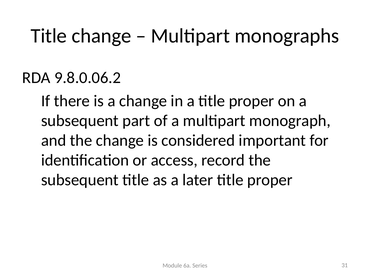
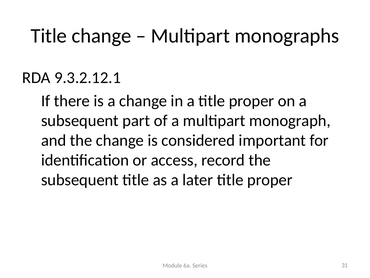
9.8.0.06.2: 9.8.0.06.2 -> 9.3.2.12.1
